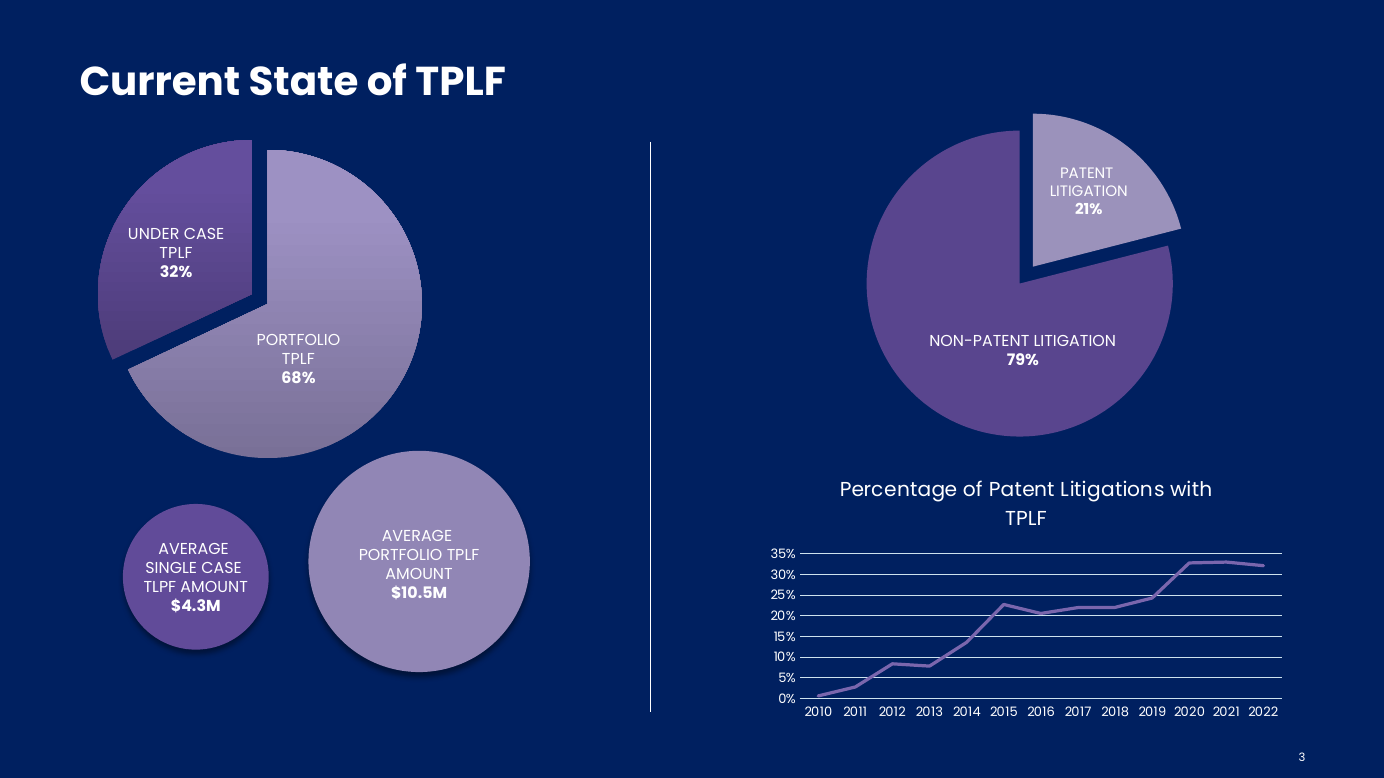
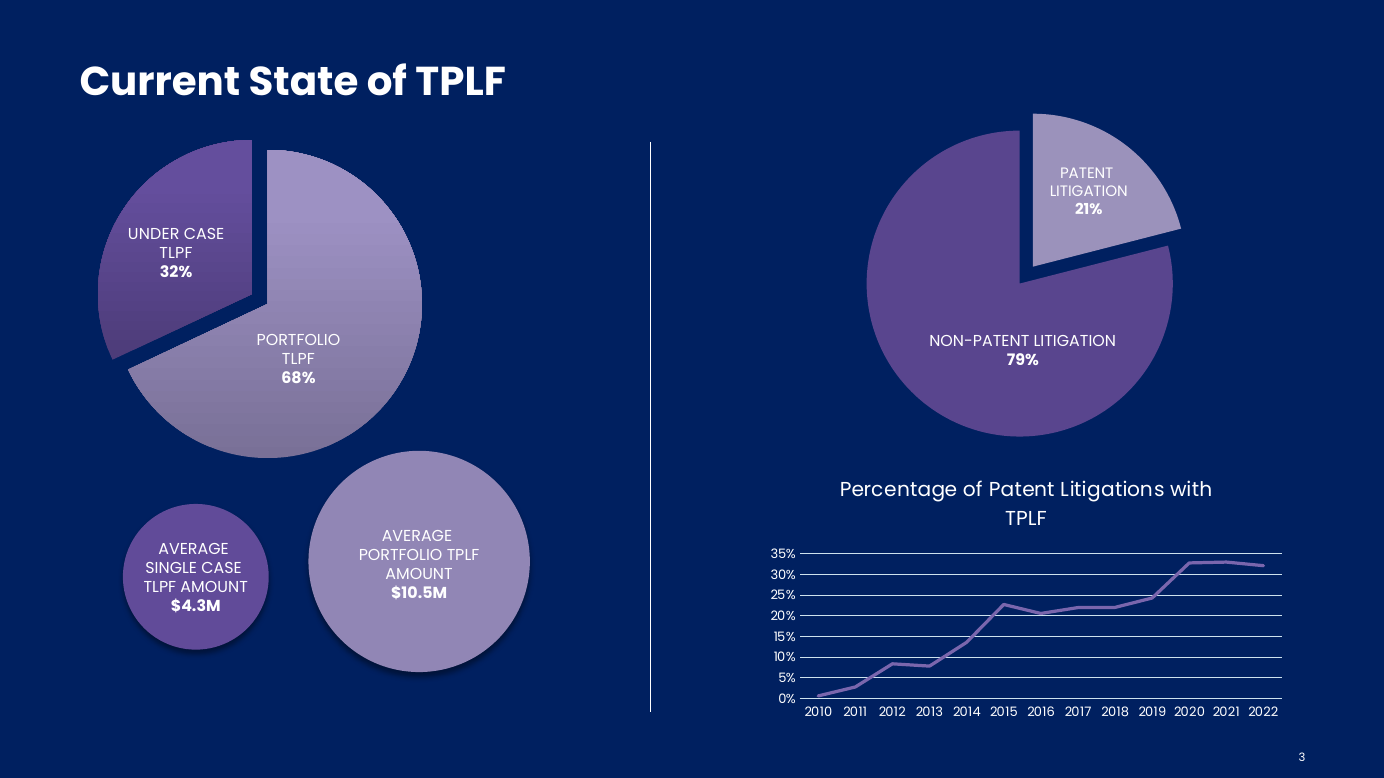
TPLF at (176, 253): TPLF -> TLPF
TPLF at (298, 360): TPLF -> TLPF
